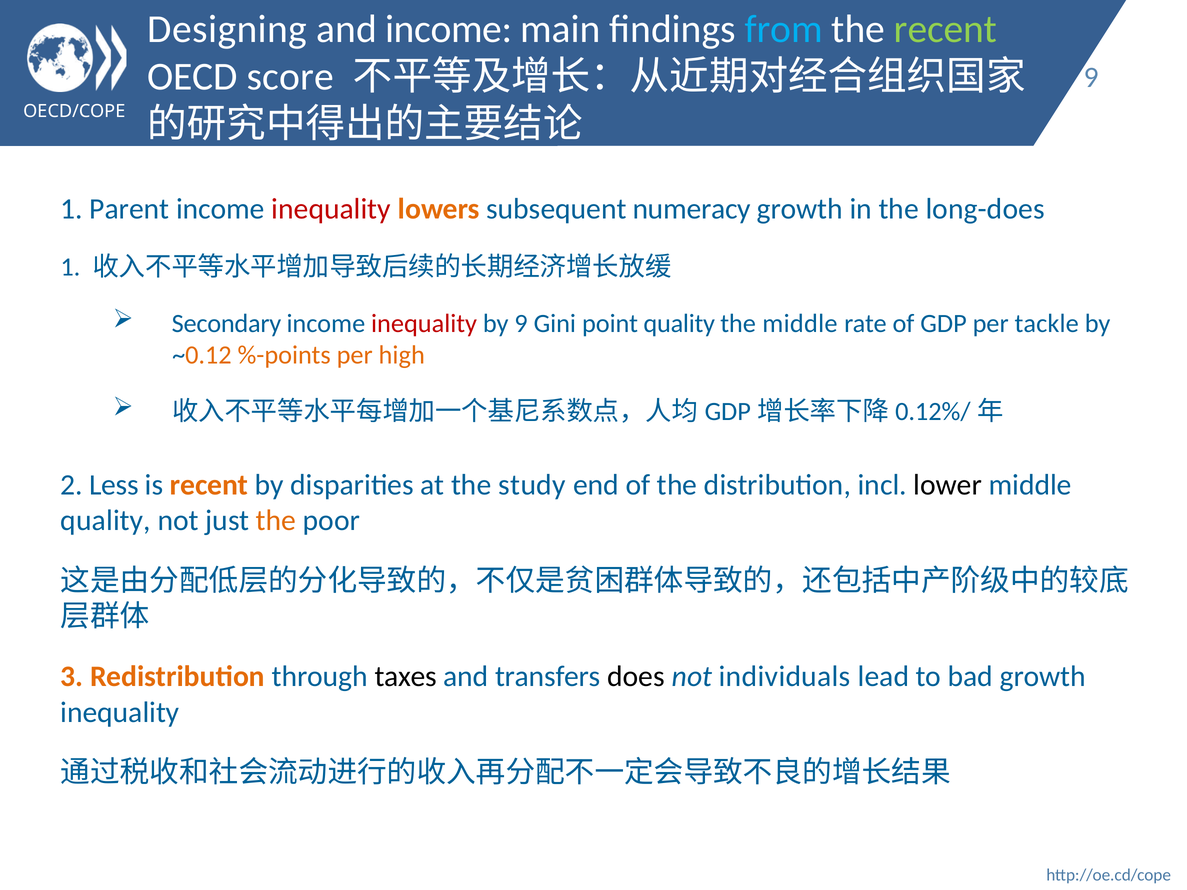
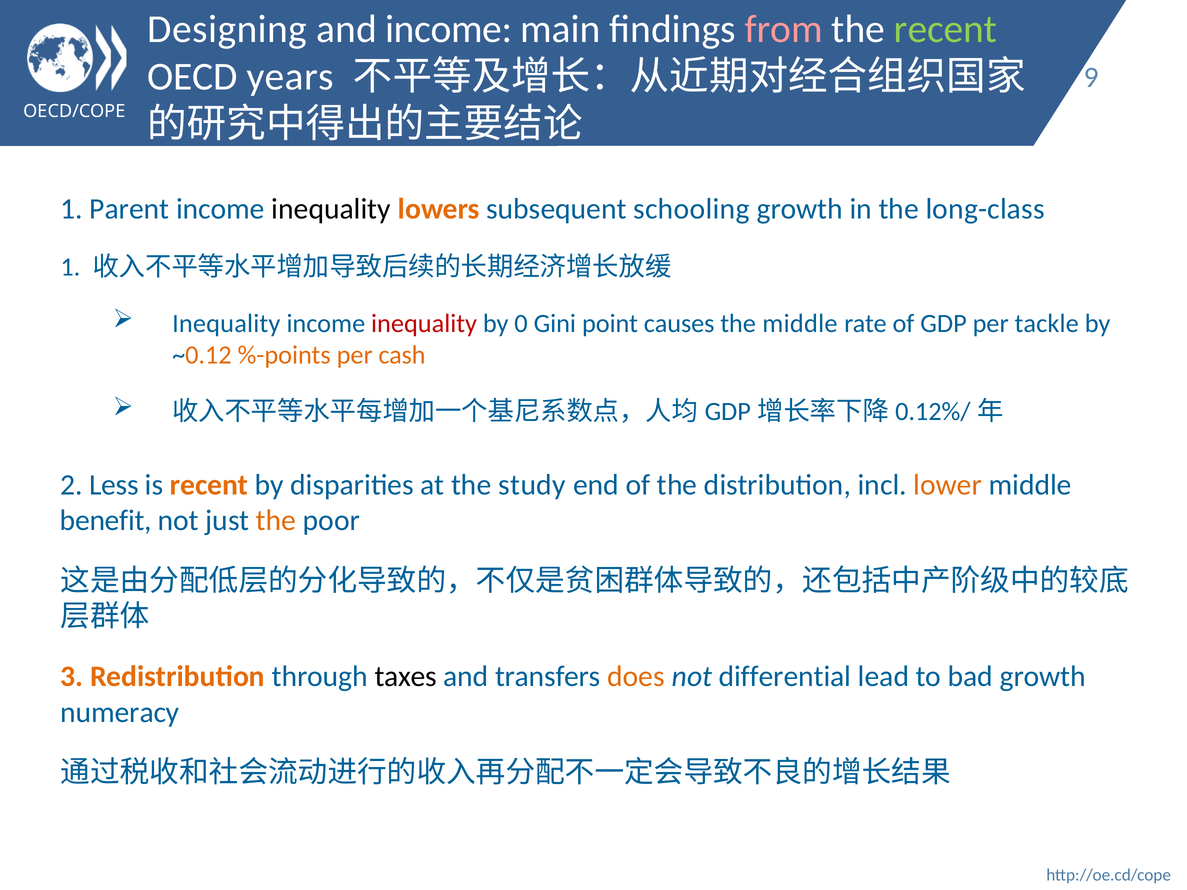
from colour: light blue -> pink
score: score -> years
inequality at (331, 209) colour: red -> black
numeracy: numeracy -> schooling
long-does: long-does -> long-class
Secondary at (226, 324): Secondary -> Inequality
by 9: 9 -> 0
point quality: quality -> causes
high: high -> cash
lower colour: black -> orange
quality at (106, 521): quality -> benefit
does colour: black -> orange
individuals: individuals -> differential
inequality at (120, 712): inequality -> numeracy
